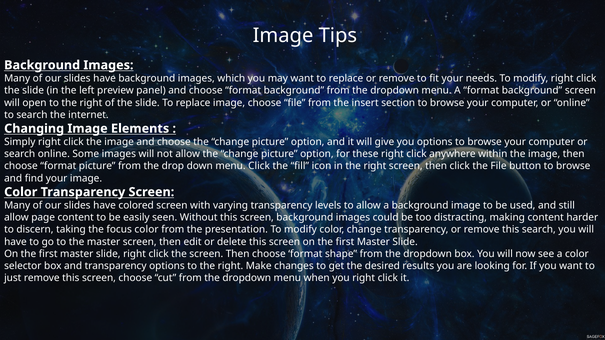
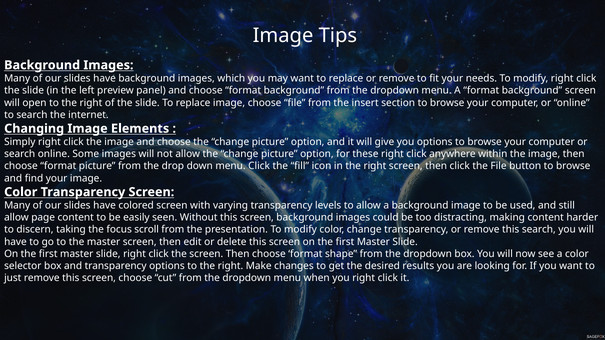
focus color: color -> scroll
